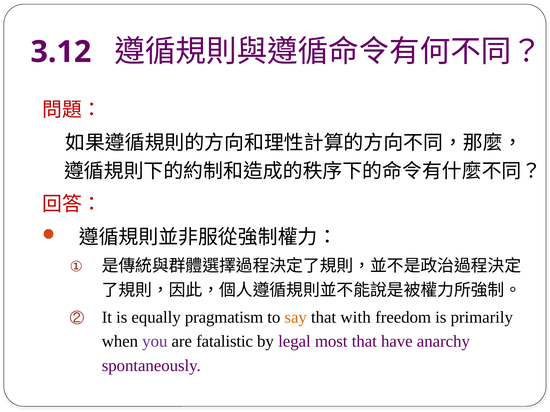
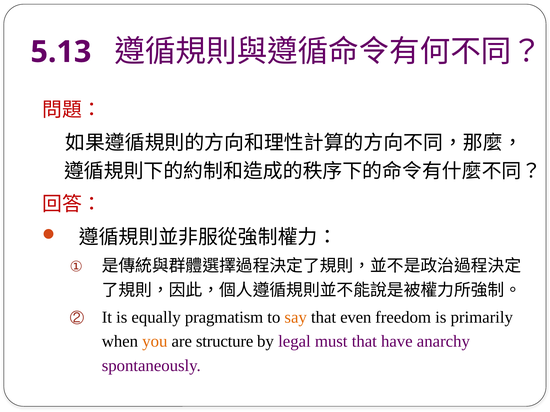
3.12: 3.12 -> 5.13
with: with -> even
you colour: purple -> orange
fatalistic: fatalistic -> structure
most: most -> must
